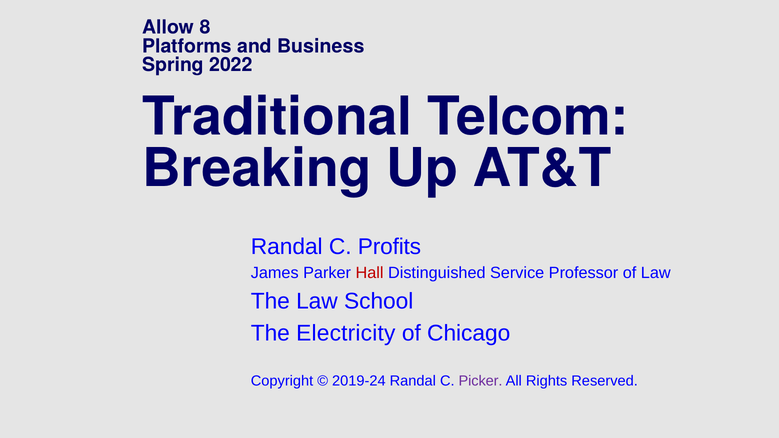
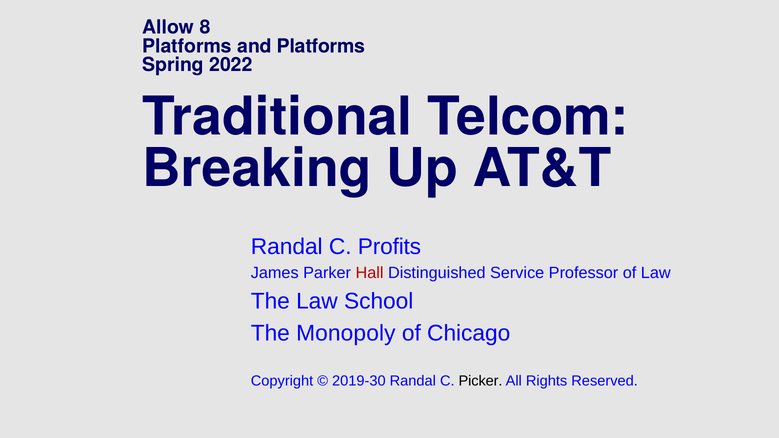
and Business: Business -> Platforms
Electricity: Electricity -> Monopoly
2019-24: 2019-24 -> 2019-30
Picker colour: purple -> black
